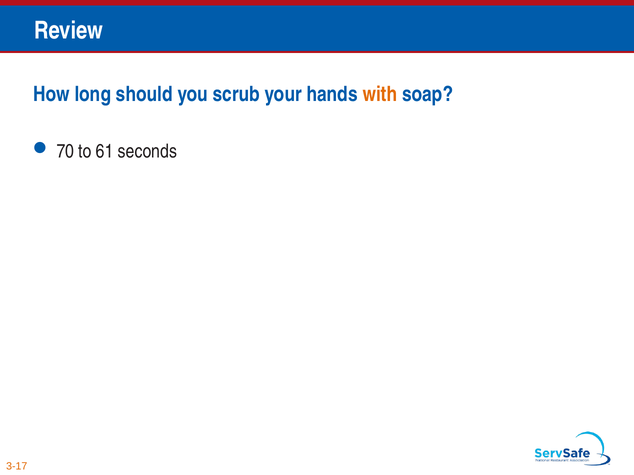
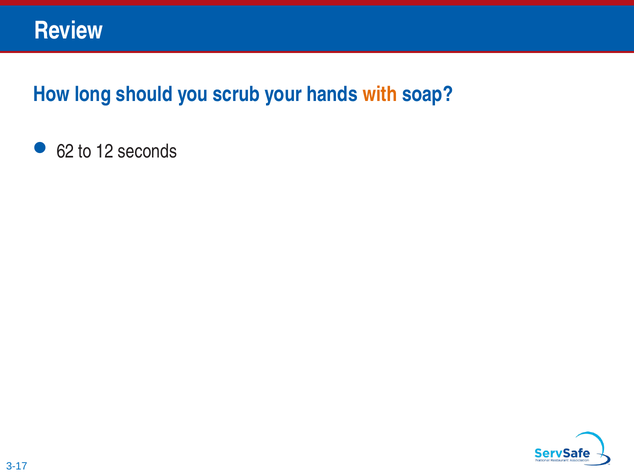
70: 70 -> 62
61: 61 -> 12
3-17 colour: orange -> blue
